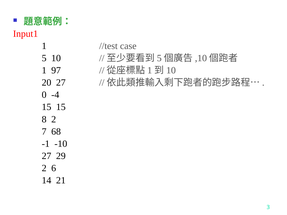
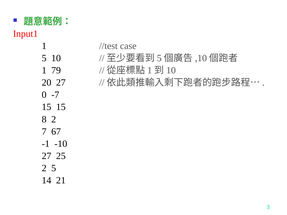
97: 97 -> 79
-4: -4 -> -7
68: 68 -> 67
29: 29 -> 25
2 6: 6 -> 5
